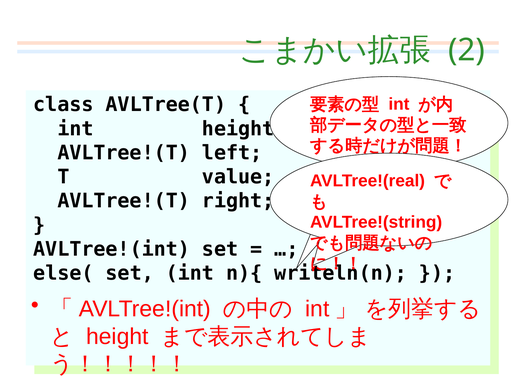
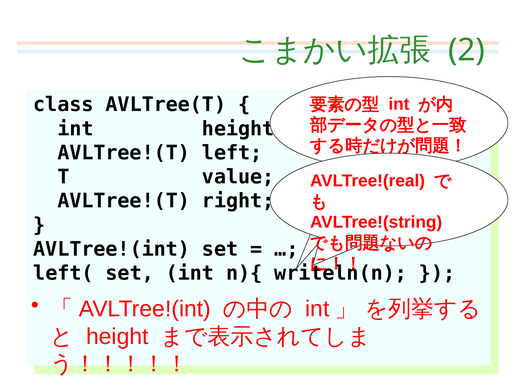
else(: else( -> left(
